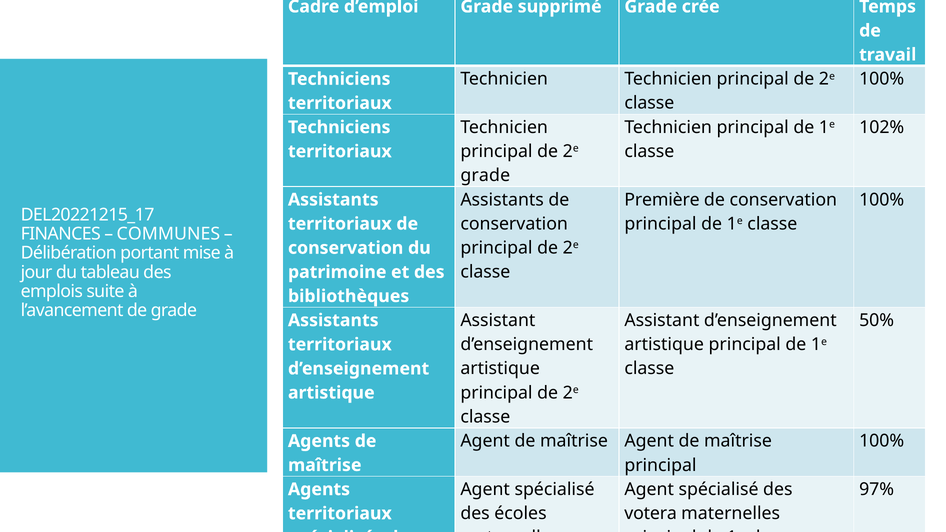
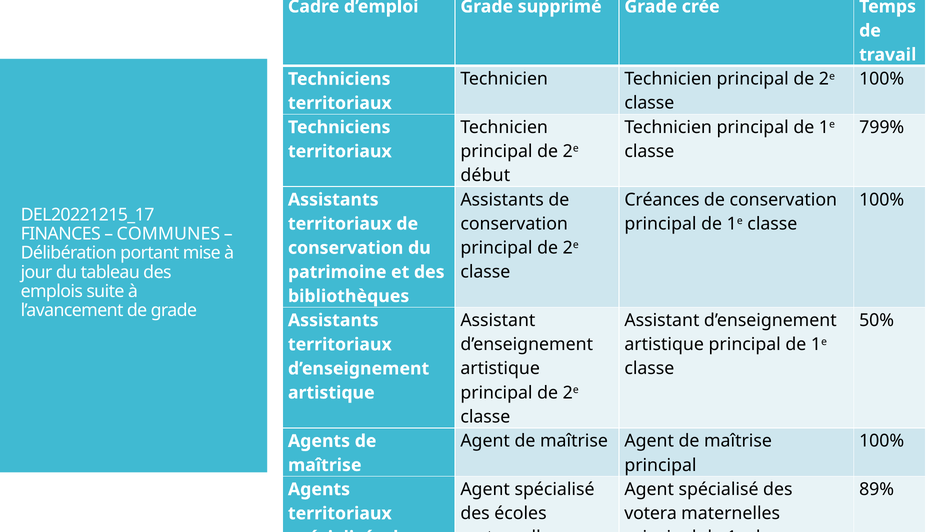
102%: 102% -> 799%
grade at (485, 176): grade -> début
Première: Première -> Créances
97%: 97% -> 89%
